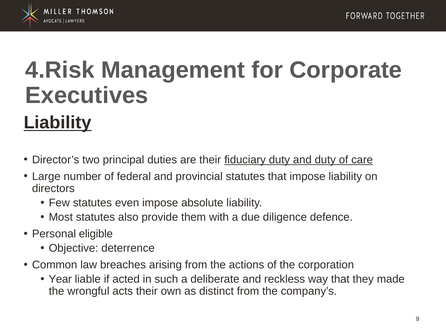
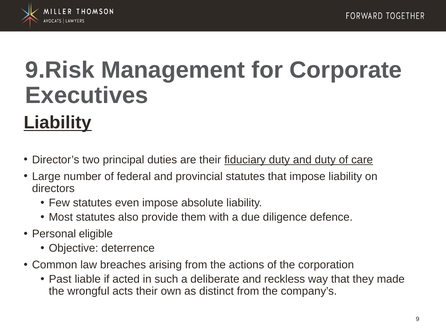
4.Risk: 4.Risk -> 9.Risk
Year: Year -> Past
